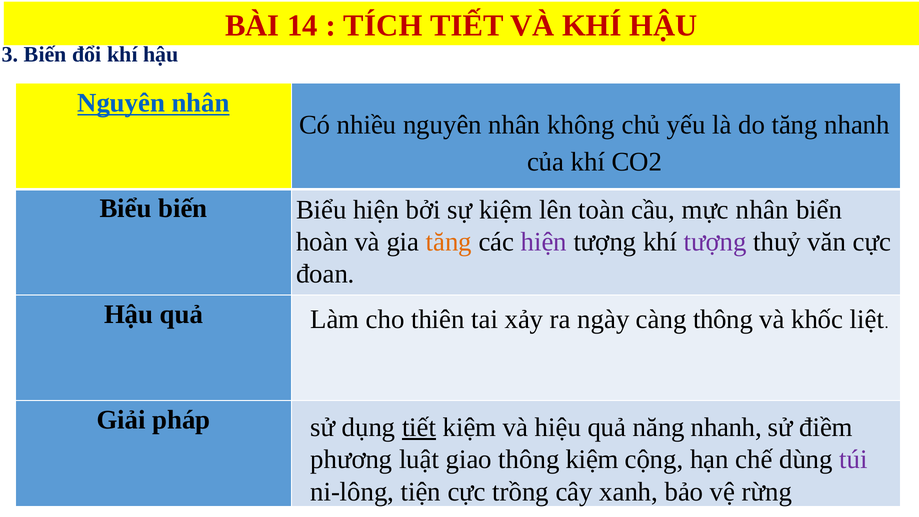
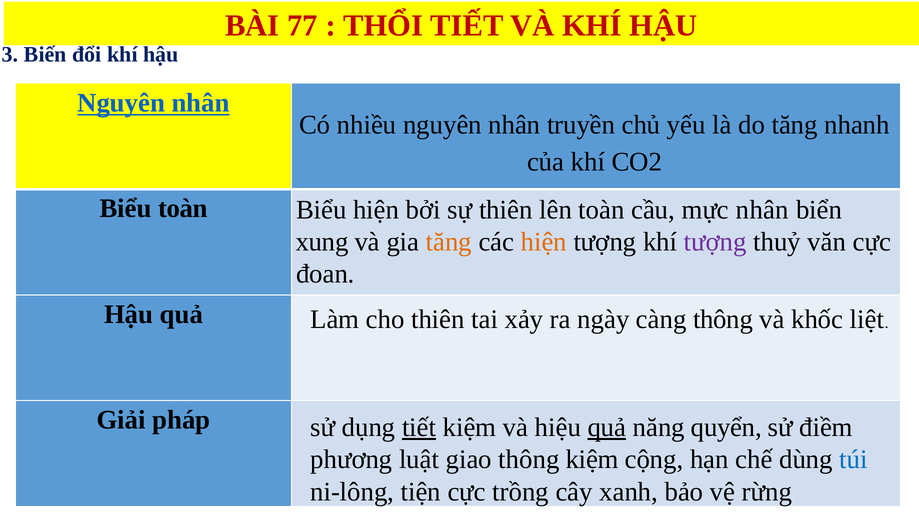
14: 14 -> 77
TÍCH: TÍCH -> THỔI
không: không -> truyền
Biểu biến: biến -> toàn
sự kiệm: kiệm -> thiên
hoàn: hoàn -> xung
hiện at (544, 242) colour: purple -> orange
quả at (607, 427) underline: none -> present
năng nhanh: nhanh -> quyển
túi colour: purple -> blue
